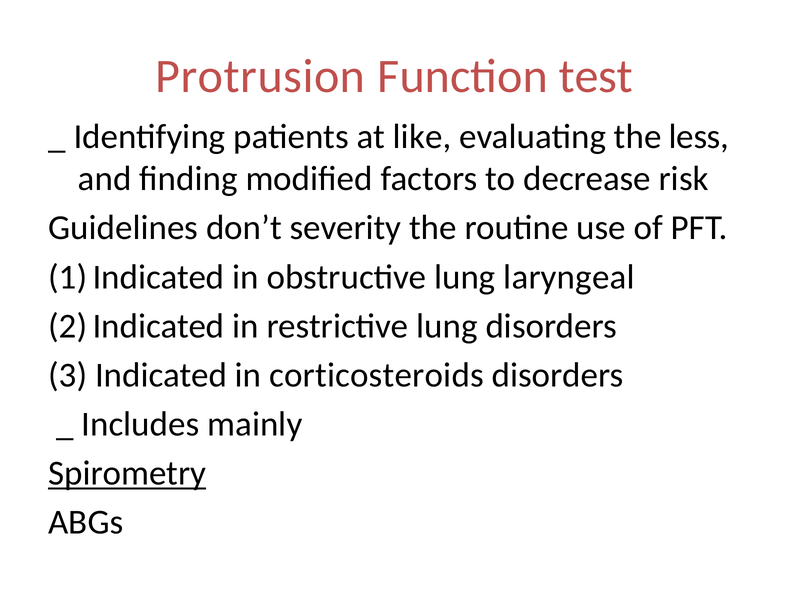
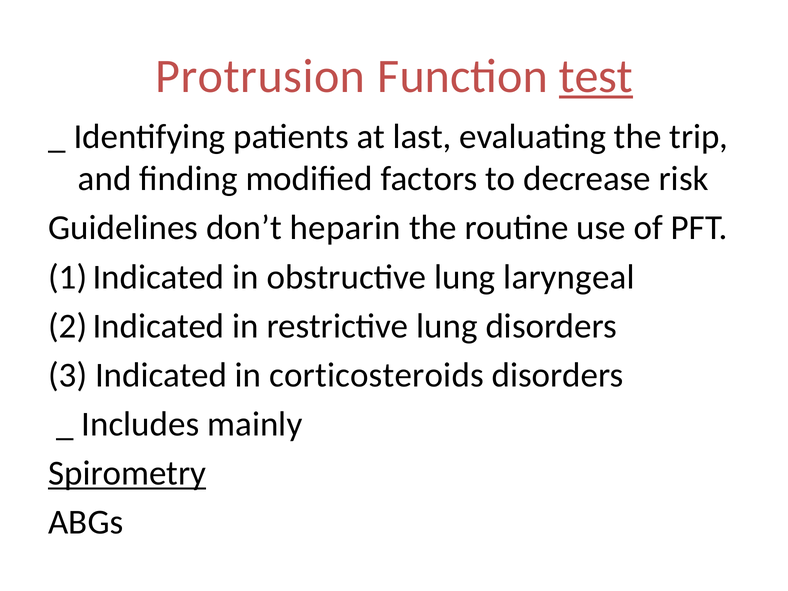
test underline: none -> present
like: like -> last
less: less -> trip
severity: severity -> heparin
